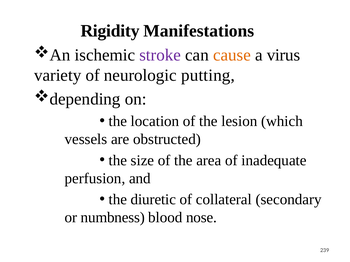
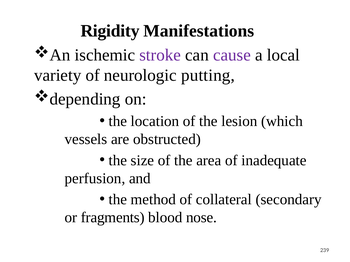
cause colour: orange -> purple
virus: virus -> local
diuretic: diuretic -> method
numbness: numbness -> fragments
